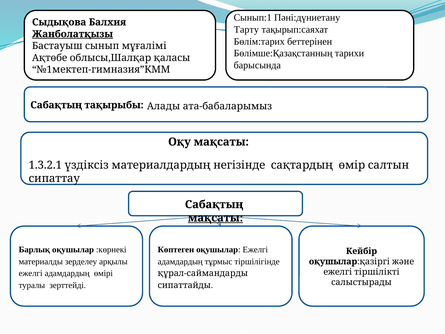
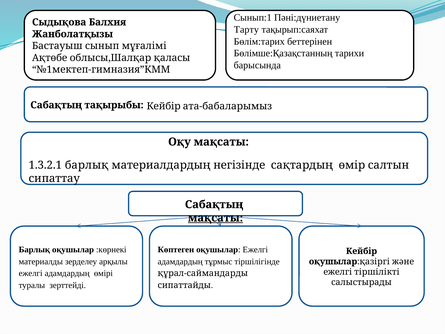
Жанболатқызы underline: present -> none
Алады at (164, 106): Алады -> Кейбір
1.3.2.1 үздіксіз: үздіксіз -> барлық
